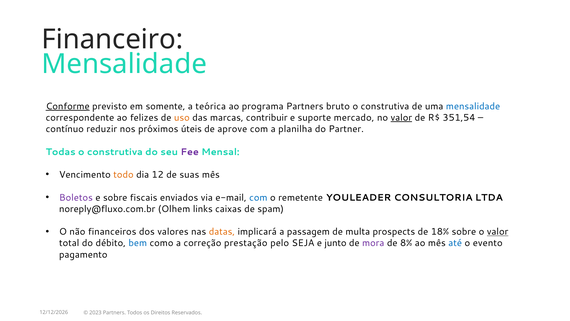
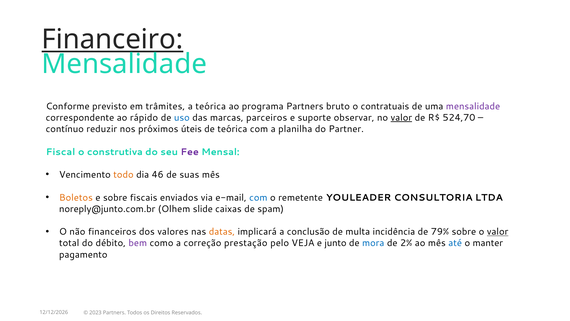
Financeiro underline: none -> present
Conforme underline: present -> none
somente: somente -> trâmites
construtiva at (385, 106): construtiva -> contratuais
mensalidade at (473, 106) colour: blue -> purple
felizes: felizes -> rápido
uso colour: orange -> blue
contribuir: contribuir -> parceiros
mercado: mercado -> observar
351,54: 351,54 -> 524,70
de aprove: aprove -> teórica
Todas: Todas -> Fiscal
12: 12 -> 46
Boletos colour: purple -> orange
noreply@fluxo.com.br: noreply@fluxo.com.br -> noreply@junto.com.br
links: links -> slide
passagem: passagem -> conclusão
prospects: prospects -> incidência
18%: 18% -> 79%
bem colour: blue -> purple
SEJA: SEJA -> VEJA
mora colour: purple -> blue
8%: 8% -> 2%
evento: evento -> manter
